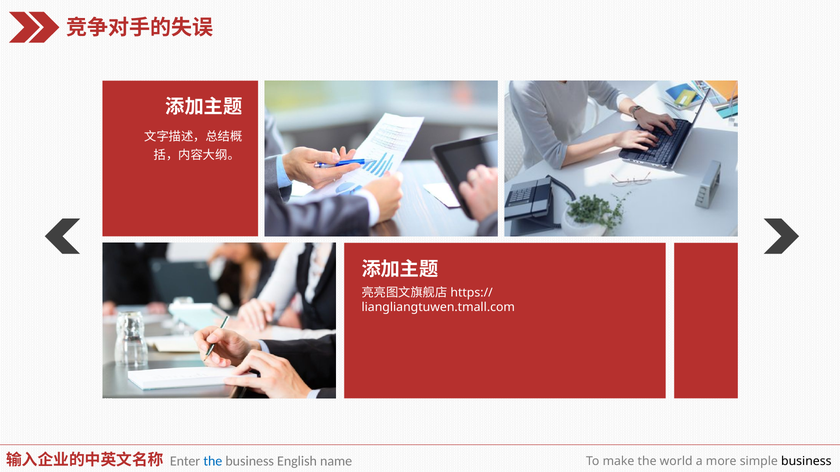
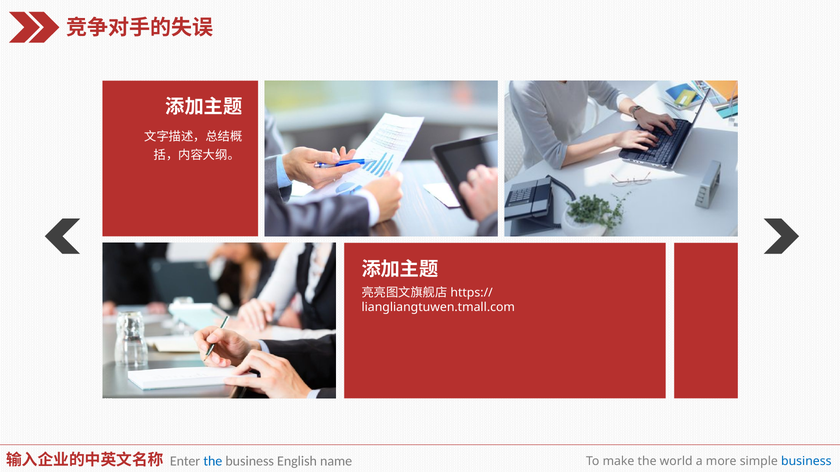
business at (806, 462) colour: black -> blue
